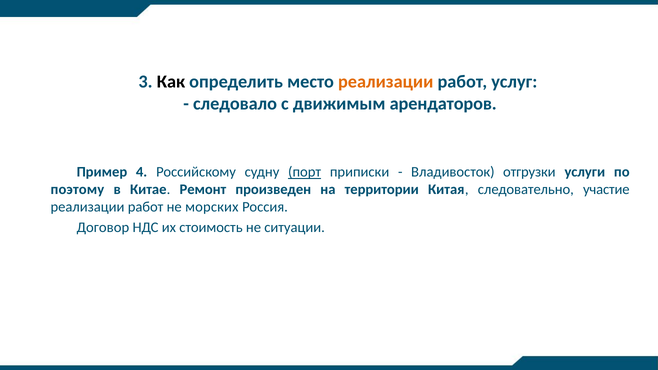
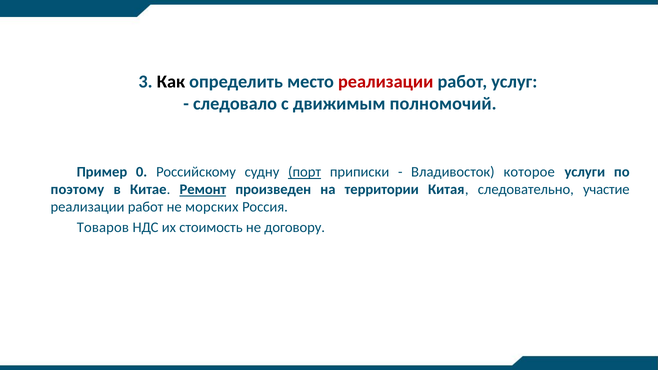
реализации at (386, 82) colour: orange -> red
арендаторов: арендаторов -> полномочий
4: 4 -> 0
отгрузки: отгрузки -> которое
Ремонт underline: none -> present
Договор: Договор -> Товаров
ситуации: ситуации -> договору
